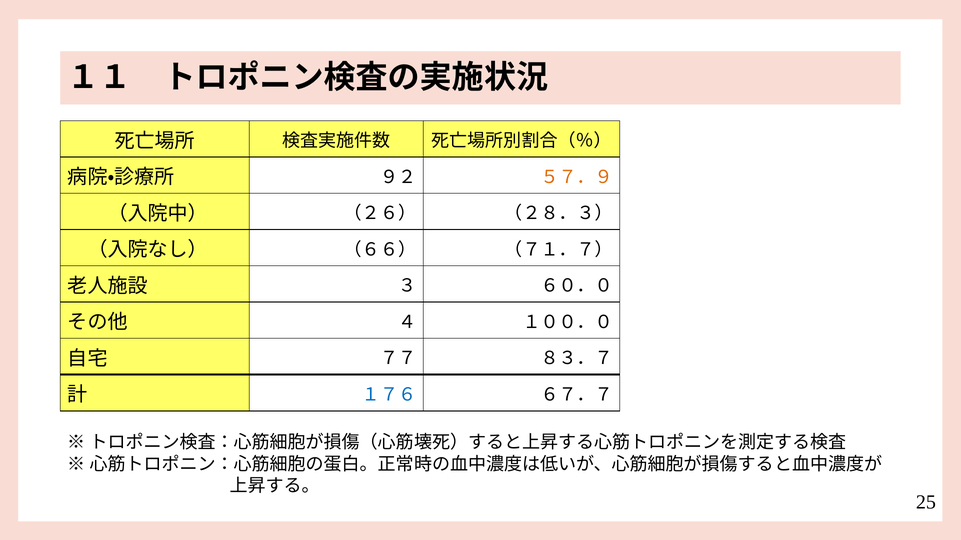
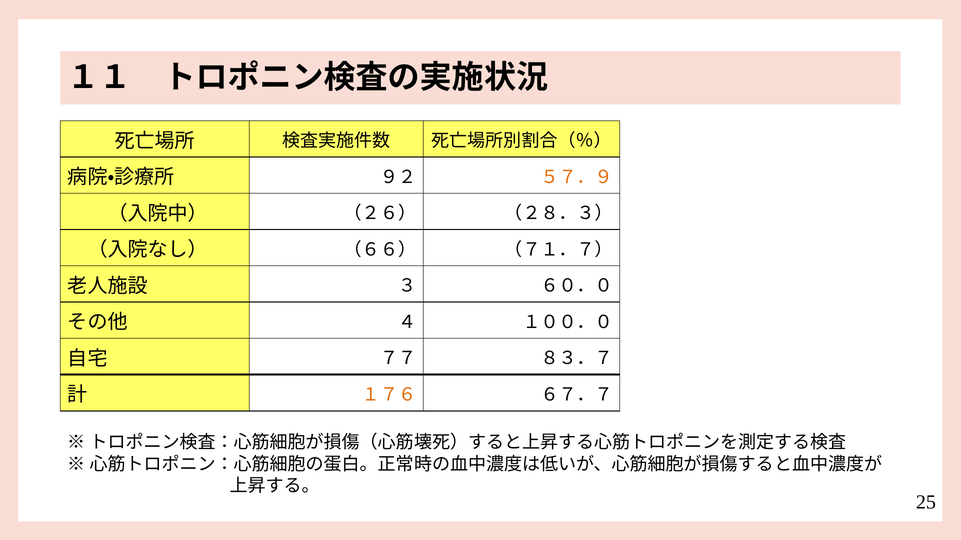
１７６ colour: blue -> orange
